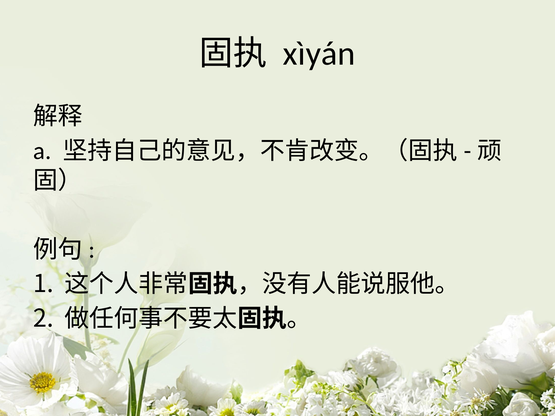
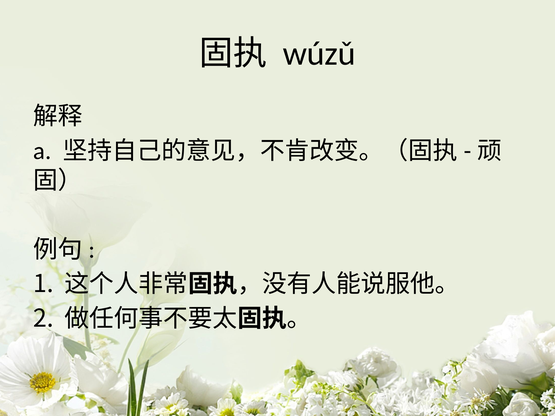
xìyán: xìyán -> wúzǔ
